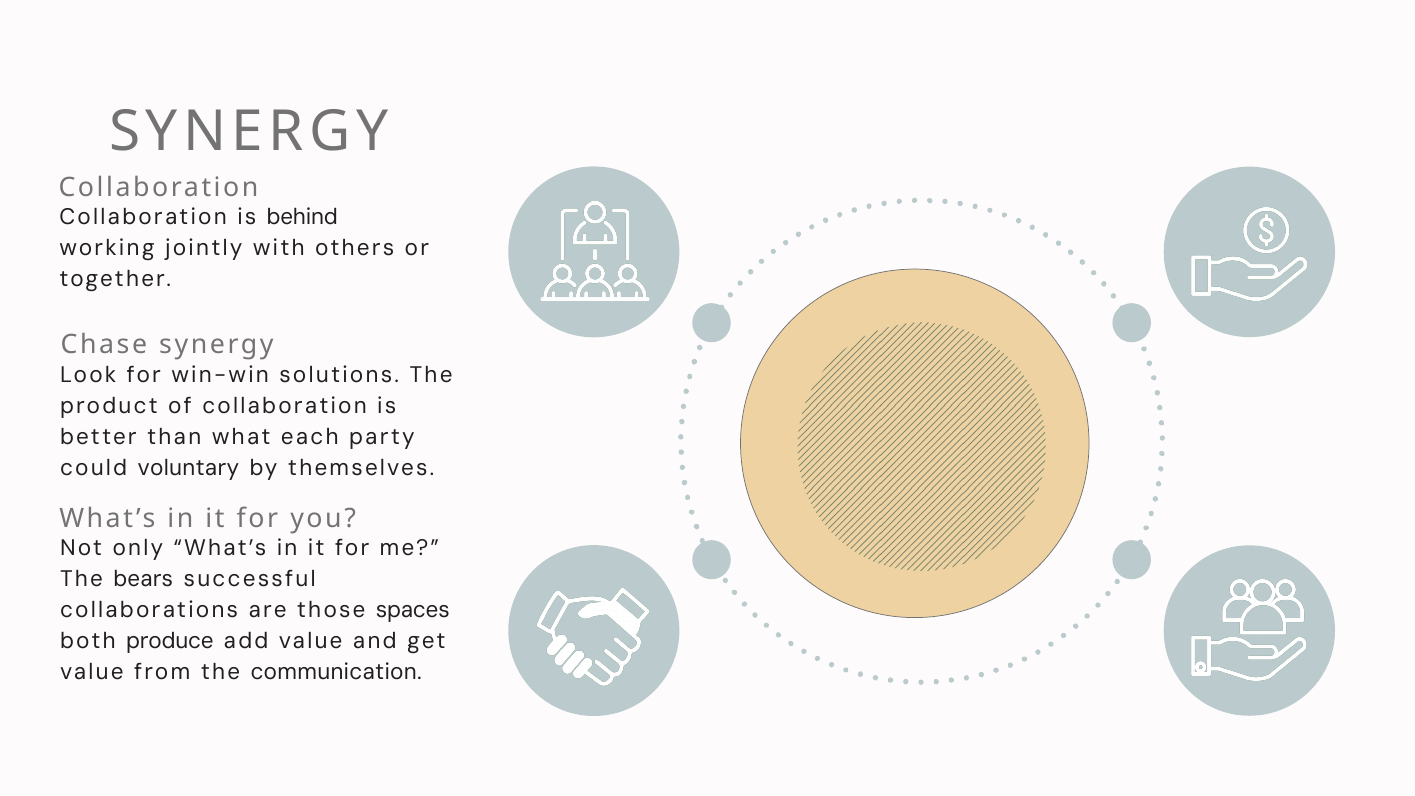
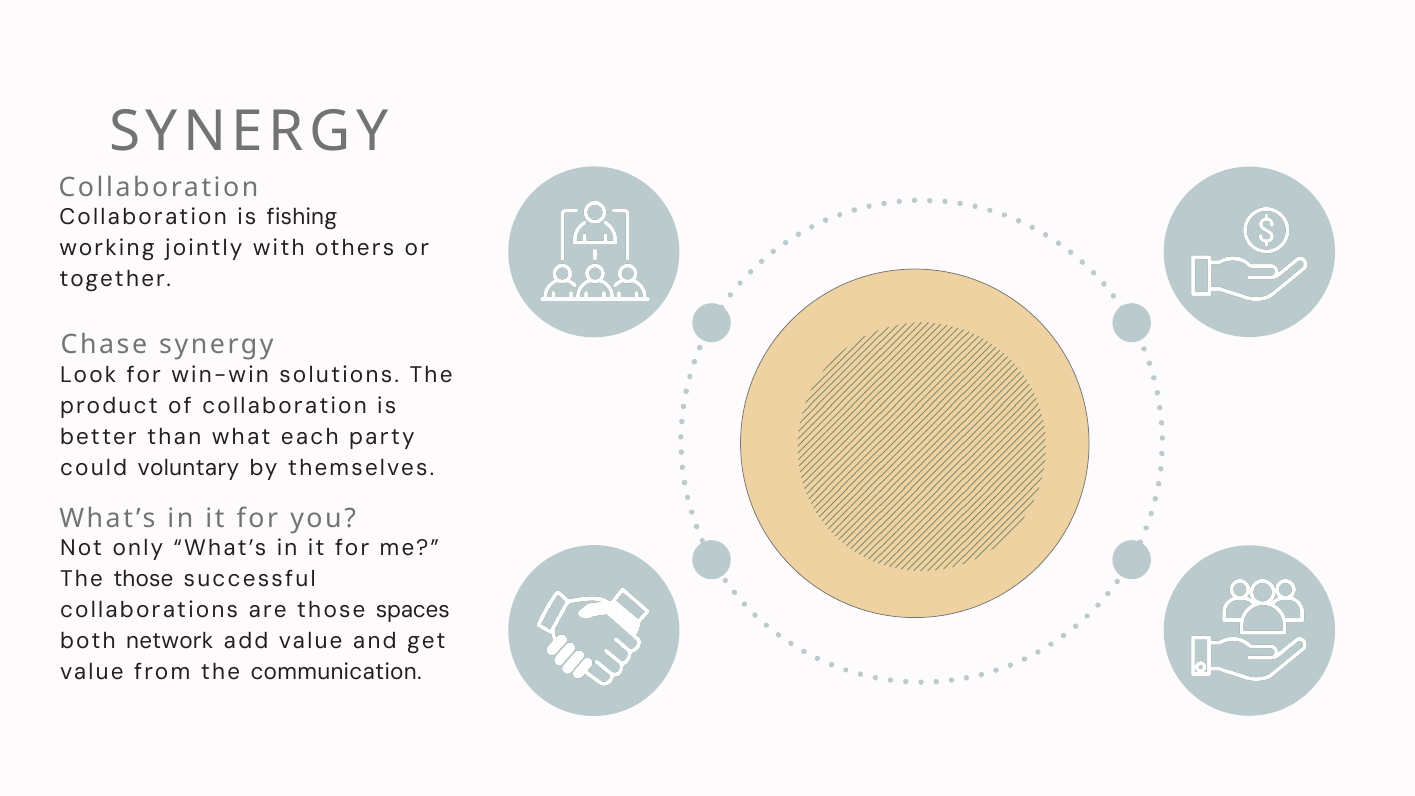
behind: behind -> fishing
The bears: bears -> those
produce: produce -> network
